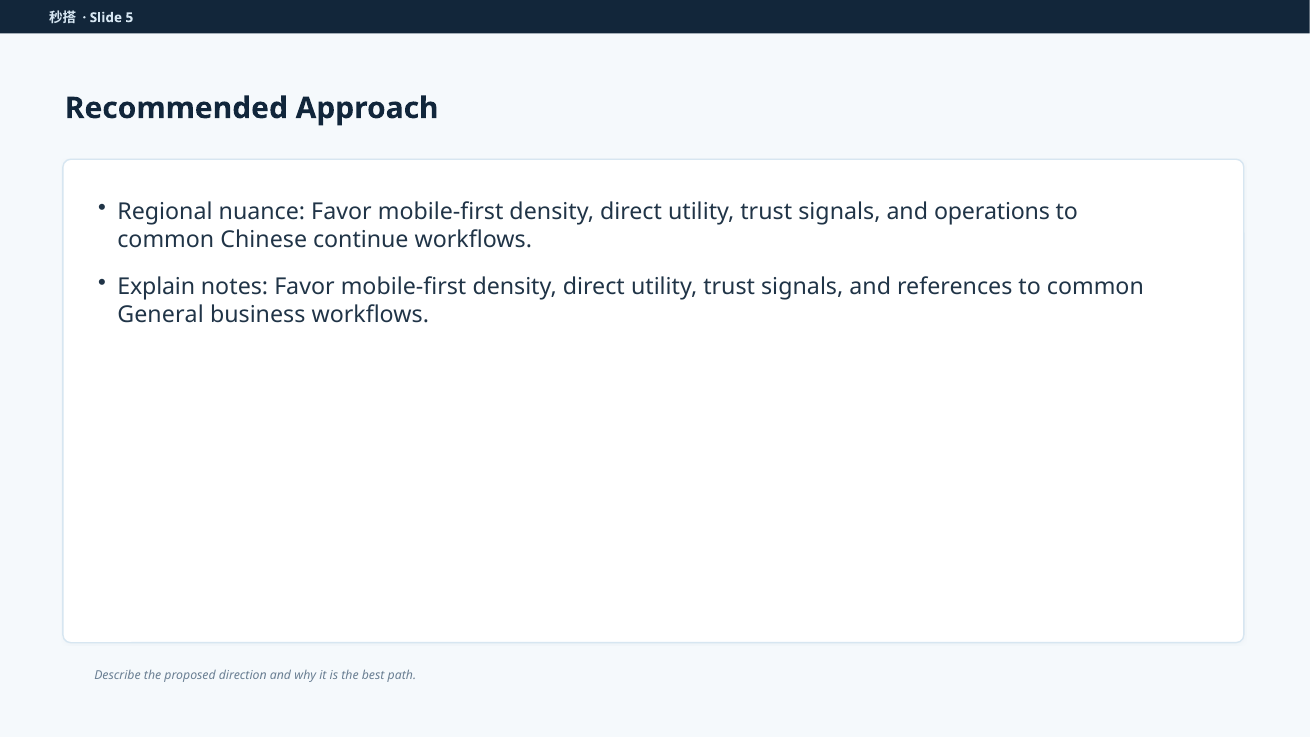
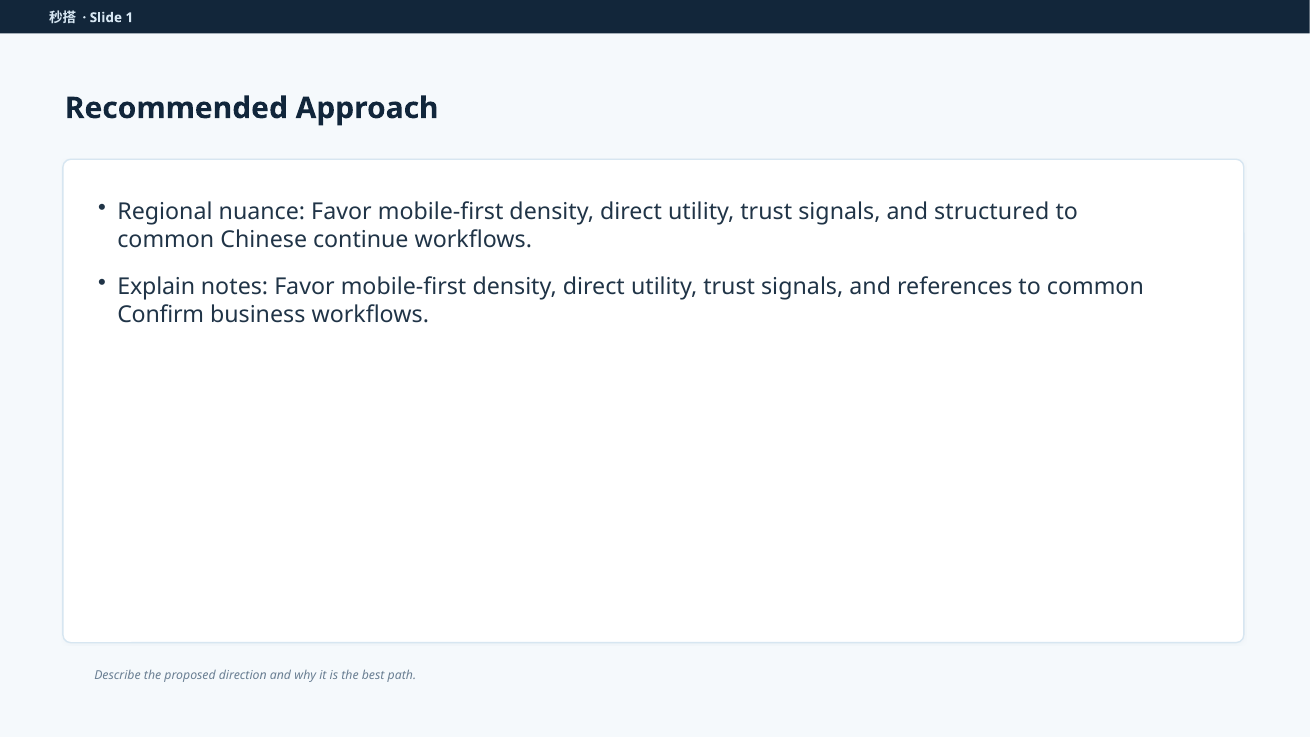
5: 5 -> 1
operations: operations -> structured
General: General -> Confirm
